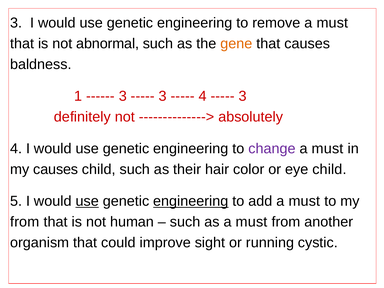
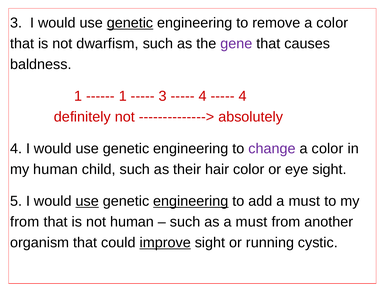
genetic at (130, 23) underline: none -> present
remove a must: must -> color
abnormal: abnormal -> dwarfism
gene colour: orange -> purple
3 at (123, 96): 3 -> 1
3 at (243, 96): 3 -> 4
must at (328, 149): must -> color
my causes: causes -> human
eye child: child -> sight
improve underline: none -> present
